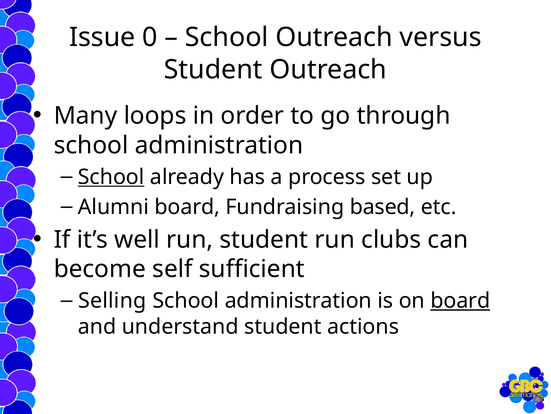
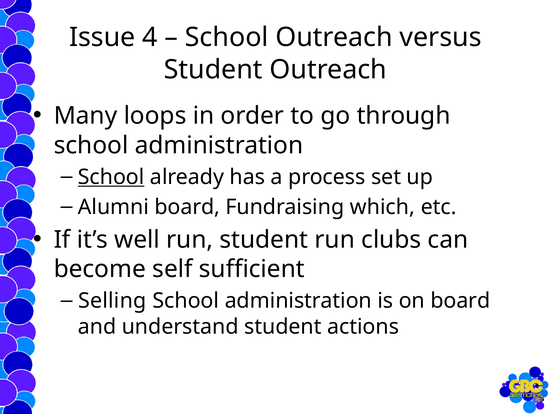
0: 0 -> 4
based: based -> which
board at (460, 300) underline: present -> none
